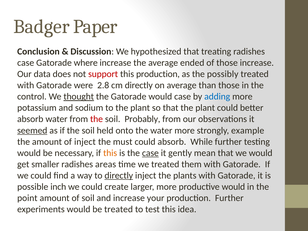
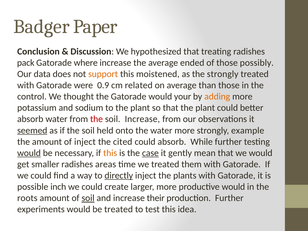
case at (26, 63): case -> pack
those increase: increase -> possibly
support colour: red -> orange
this production: production -> moistened
the possibly: possibly -> strongly
2.8: 2.8 -> 0.9
cm directly: directly -> related
thought underline: present -> none
would case: case -> your
adding colour: blue -> orange
soil Probably: Probably -> Increase
must: must -> cited
would at (29, 153) underline: none -> present
point: point -> roots
soil at (88, 198) underline: none -> present
your: your -> their
